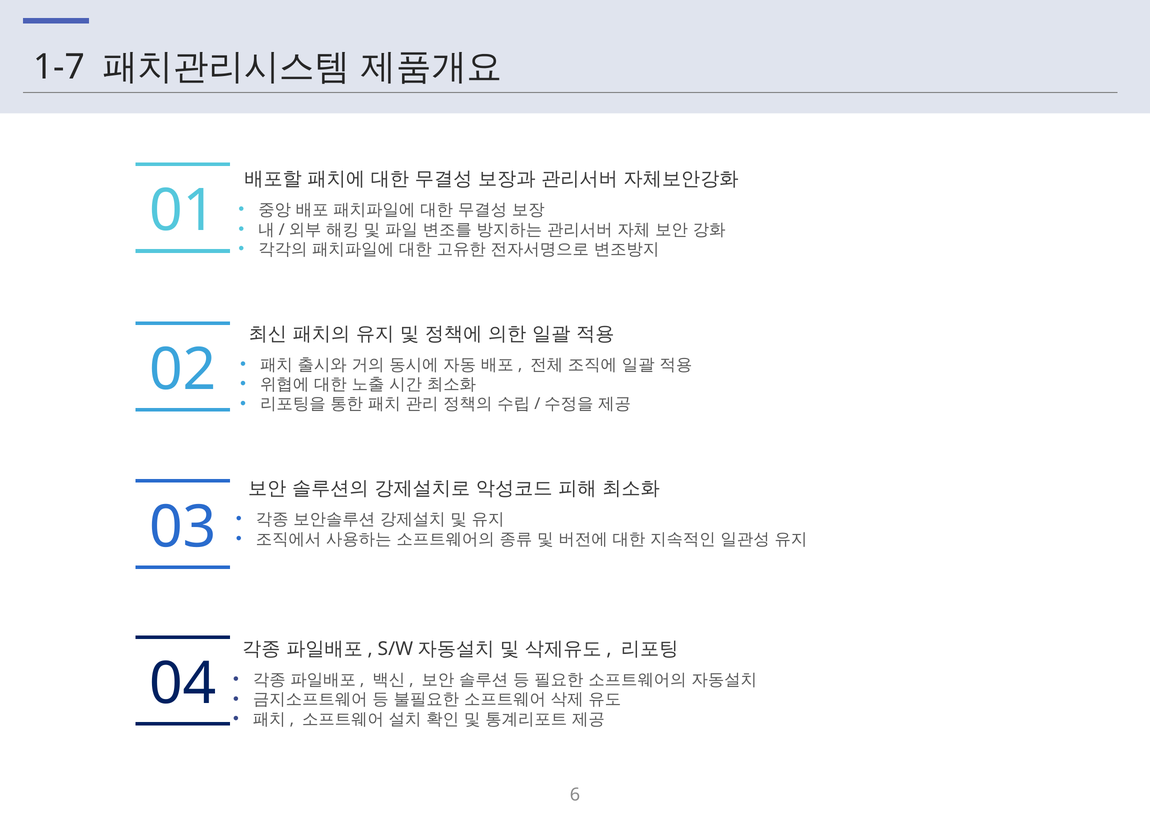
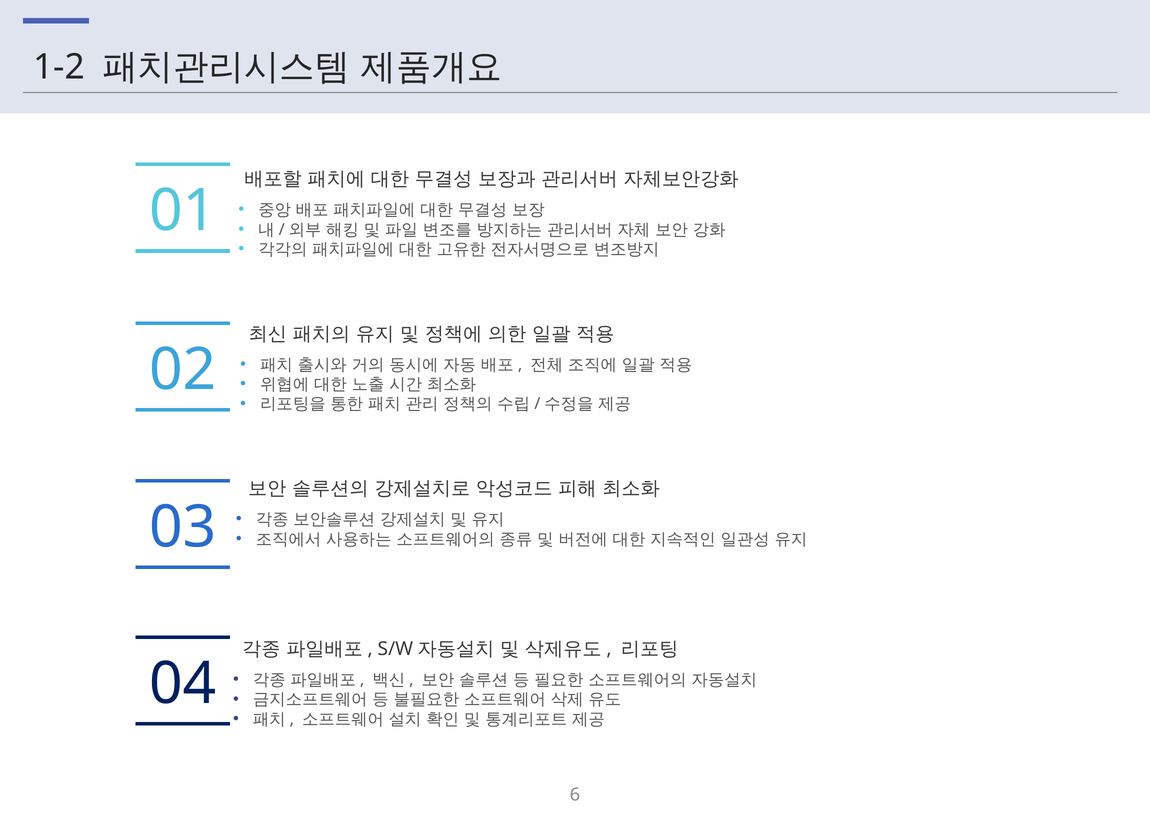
1-7: 1-7 -> 1-2
